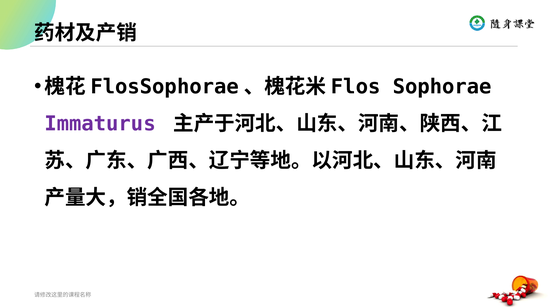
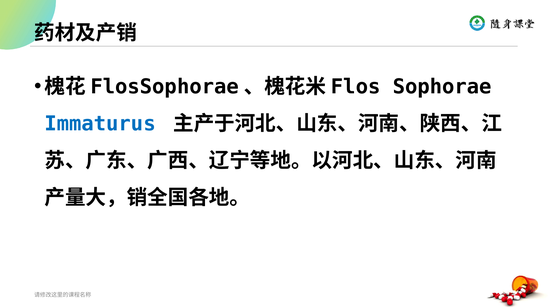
Immaturus colour: purple -> blue
